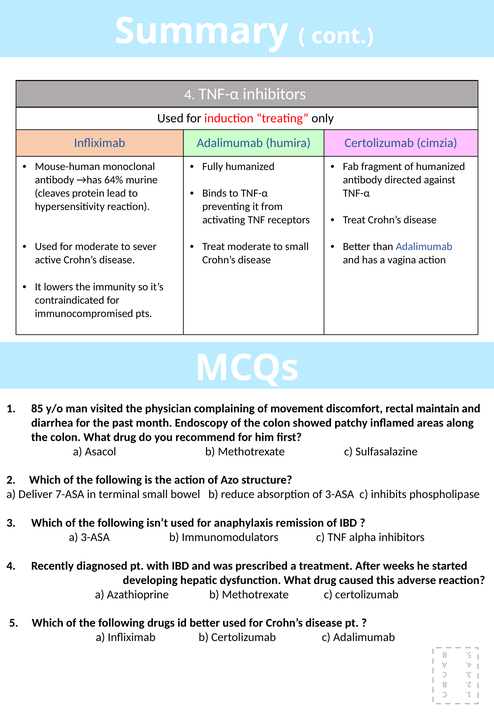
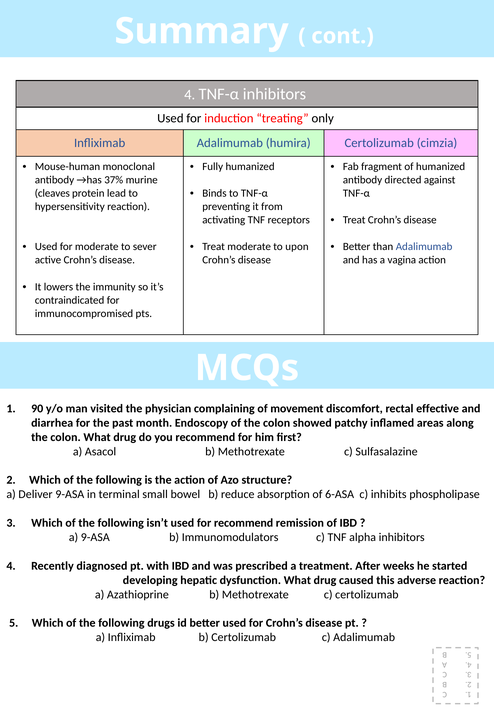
64%: 64% -> 37%
to small: small -> upon
85: 85 -> 90
maintain: maintain -> effective
Deliver 7-ASA: 7-ASA -> 9-ASA
of 3-ASA: 3-ASA -> 6-ASA
for anaphylaxis: anaphylaxis -> recommend
a 3-ASA: 3-ASA -> 9-ASA
